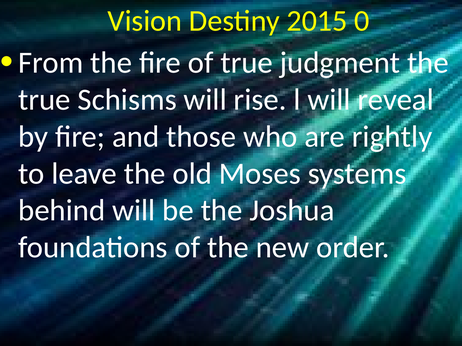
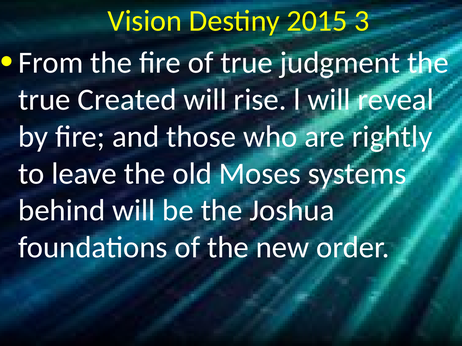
0: 0 -> 3
Schisms: Schisms -> Created
